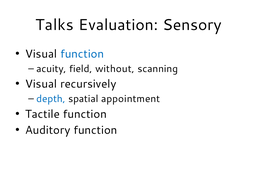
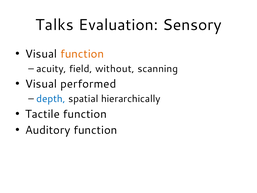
function at (82, 54) colour: blue -> orange
recursively: recursively -> performed
appointment: appointment -> hierarchically
